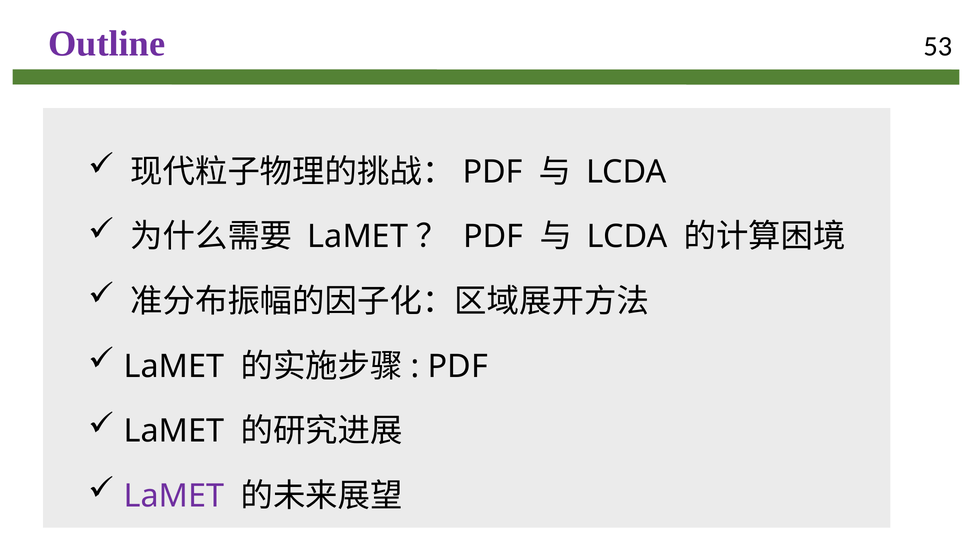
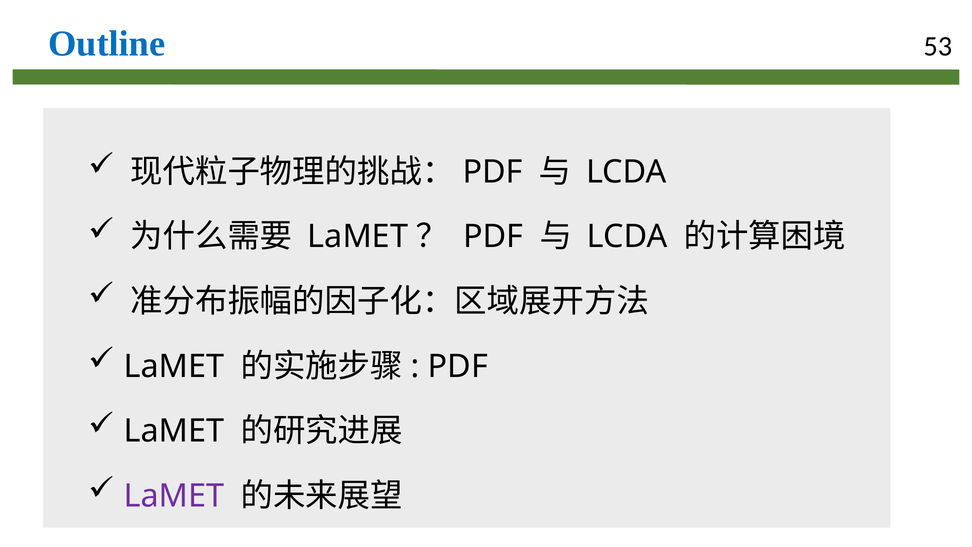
Outline colour: purple -> blue
